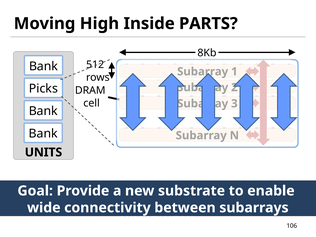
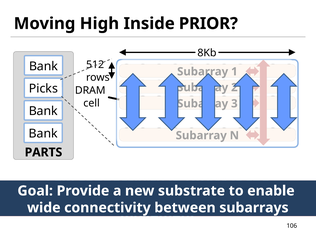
PARTS: PARTS -> PRIOR
UNITS: UNITS -> PARTS
